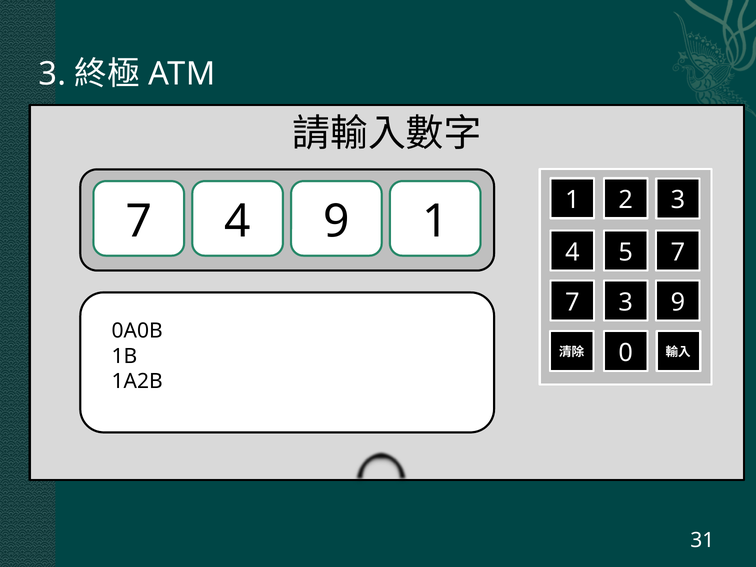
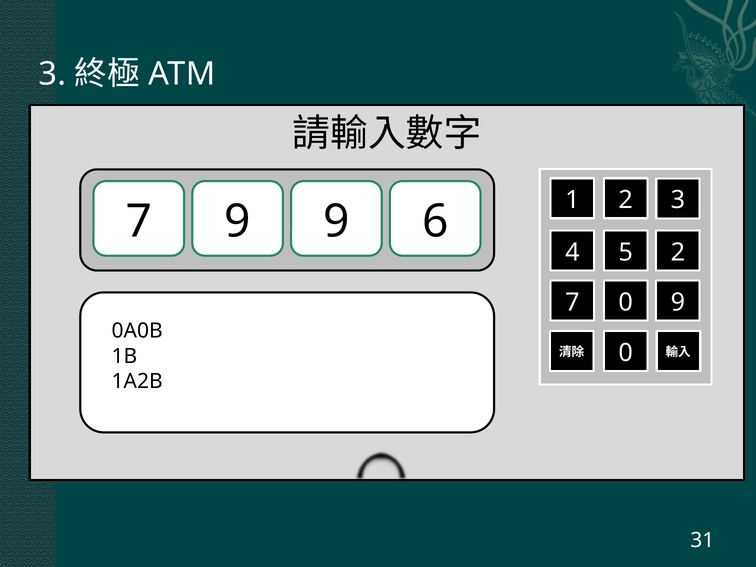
7 4: 4 -> 9
1 at (435, 222): 1 -> 6
5 7: 7 -> 2
7 3: 3 -> 0
